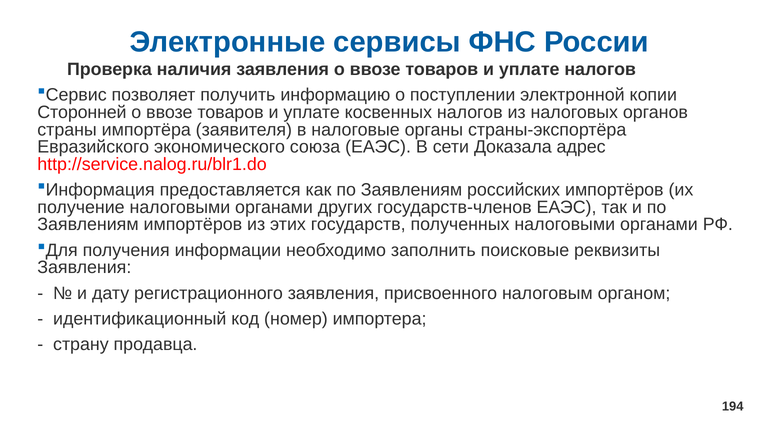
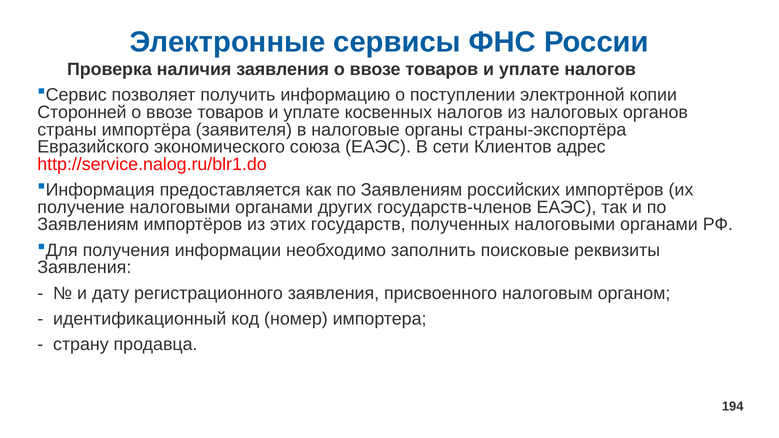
Доказала: Доказала -> Клиентов
